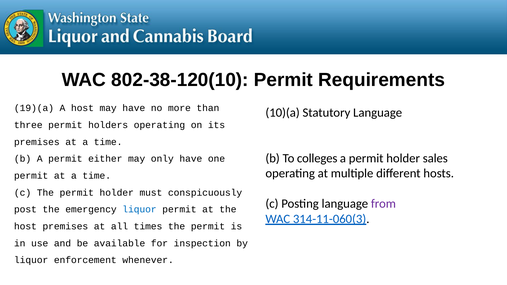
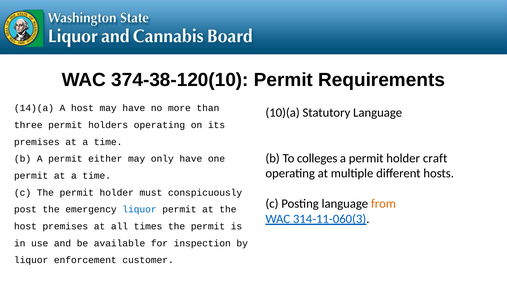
802-38-120(10: 802-38-120(10 -> 374-38-120(10
19)(a: 19)(a -> 14)(a
sales: sales -> craft
from colour: purple -> orange
whenever: whenever -> customer
